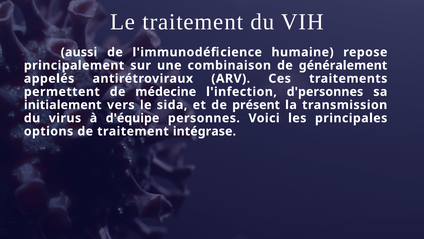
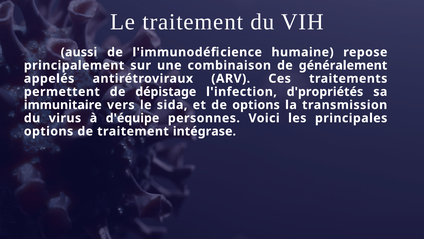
médecine: médecine -> dépistage
d'personnes: d'personnes -> d'propriétés
initialement: initialement -> immunitaire
de présent: présent -> options
